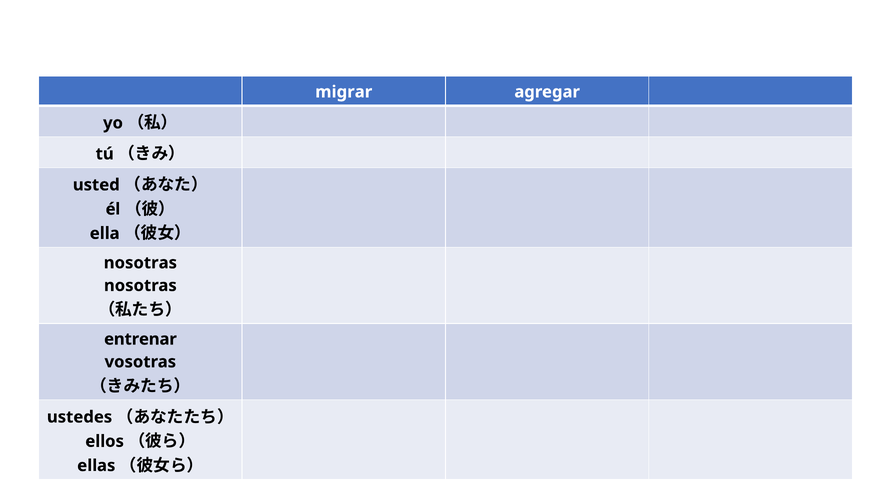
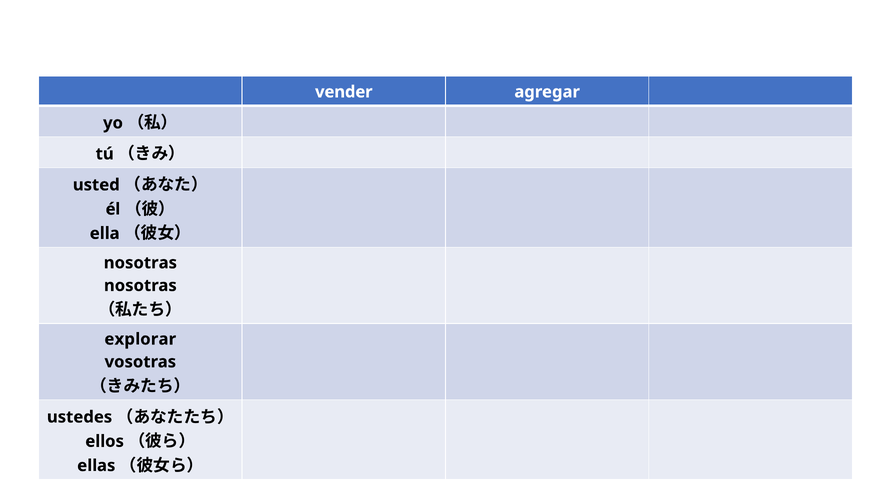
migrar: migrar -> vender
entrenar: entrenar -> explorar
